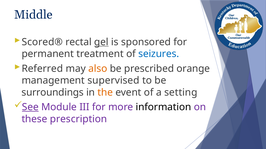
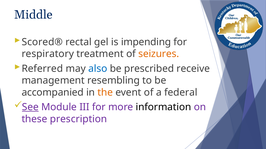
gel underline: present -> none
sponsored: sponsored -> impending
permanent: permanent -> respiratory
seizures colour: blue -> orange
also colour: orange -> blue
orange: orange -> receive
supervised: supervised -> resembling
surroundings: surroundings -> accompanied
setting: setting -> federal
